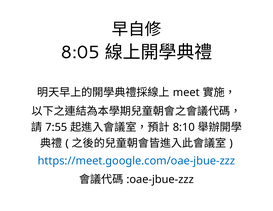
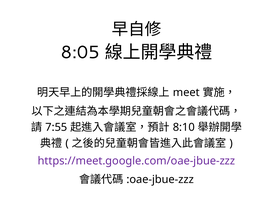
https://meet.google.com/oae-jbue-zzz colour: blue -> purple
